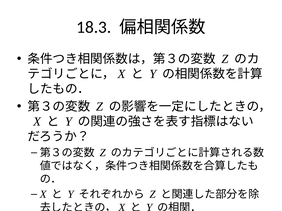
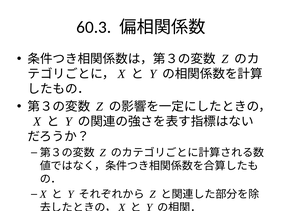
18.3: 18.3 -> 60.3
